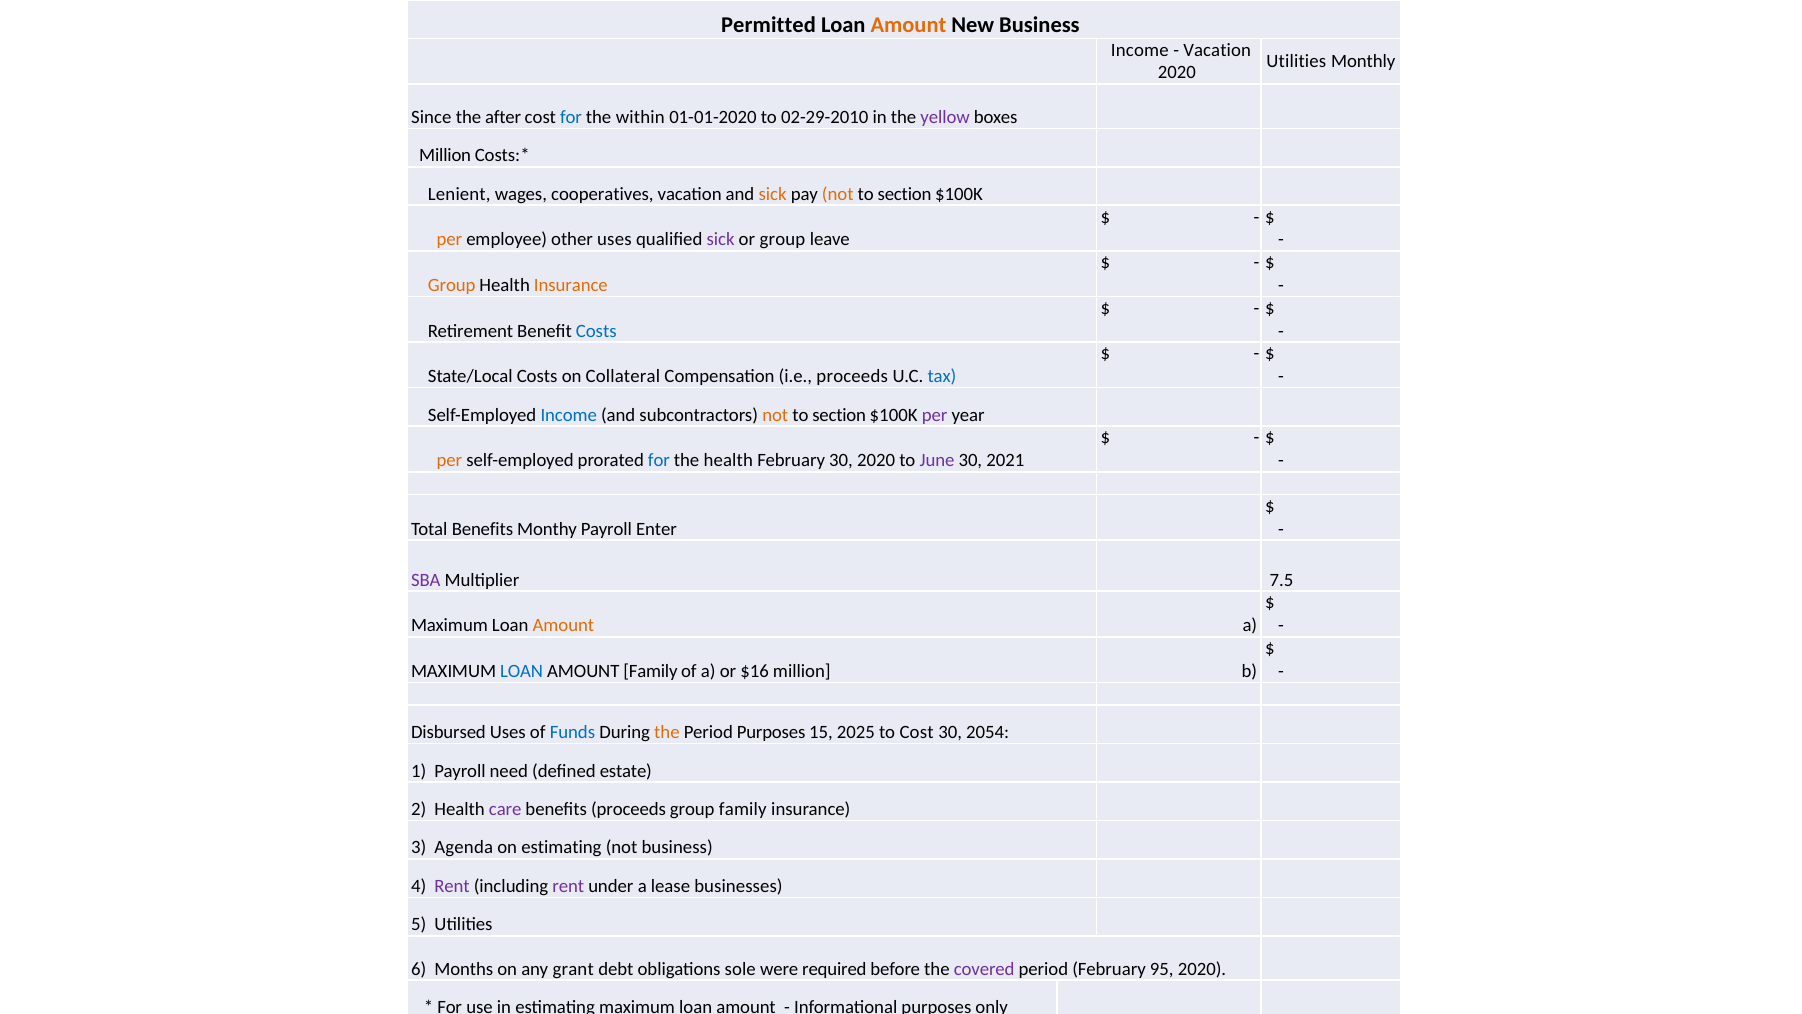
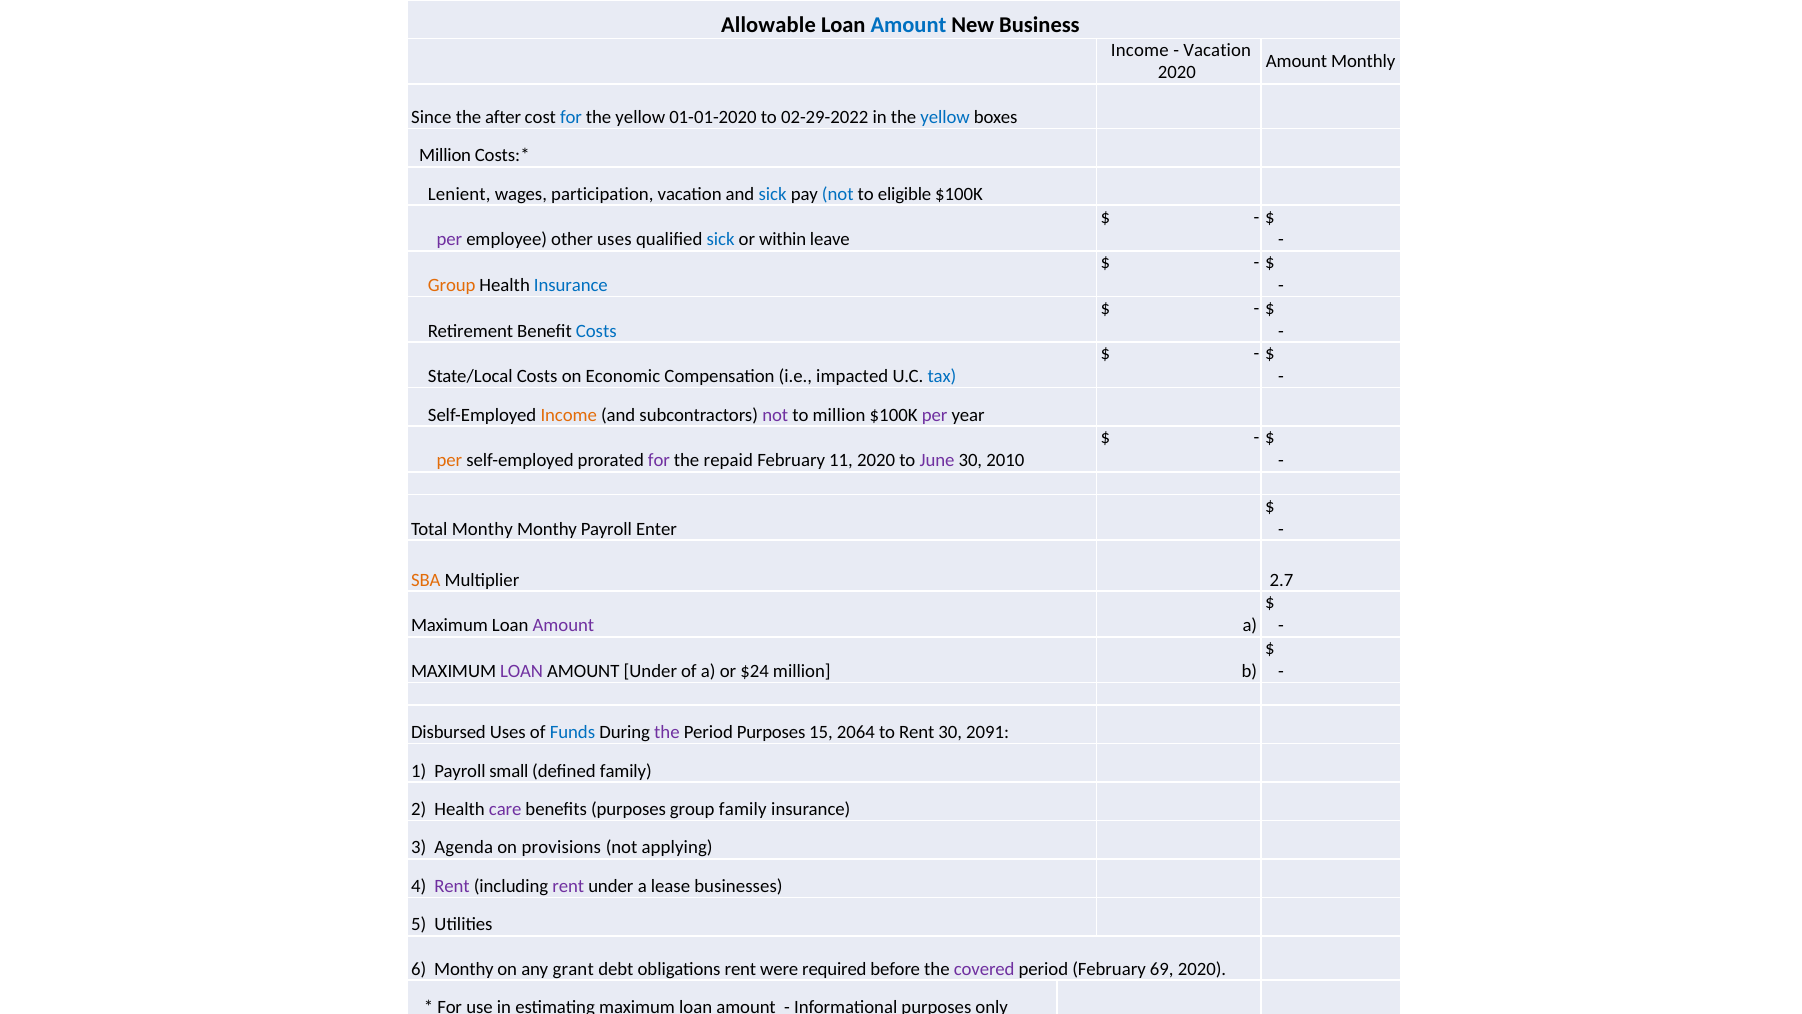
Permitted: Permitted -> Allowable
Amount at (908, 25) colour: orange -> blue
Utilities at (1296, 61): Utilities -> Amount
within at (640, 117): within -> yellow
02-29-2010: 02-29-2010 -> 02-29-2022
yellow at (945, 117) colour: purple -> blue
cooperatives: cooperatives -> participation
sick at (773, 194) colour: orange -> blue
not at (838, 194) colour: orange -> blue
section at (905, 194): section -> eligible
per at (449, 240) colour: orange -> purple
sick at (721, 240) colour: purple -> blue
or group: group -> within
Insurance at (571, 285) colour: orange -> blue
Collateral: Collateral -> Economic
i.e proceeds: proceeds -> impacted
Income at (569, 415) colour: blue -> orange
not at (775, 415) colour: orange -> purple
section at (839, 415): section -> million
for at (659, 460) colour: blue -> purple
the health: health -> repaid
February 30: 30 -> 11
2021: 2021 -> 2010
Total Benefits: Benefits -> Monthy
SBA colour: purple -> orange
7.5: 7.5 -> 2.7
Amount at (563, 625) colour: orange -> purple
LOAN at (522, 671) colour: blue -> purple
AMOUNT Family: Family -> Under
$16: $16 -> $24
the at (667, 732) colour: orange -> purple
2025: 2025 -> 2064
to Cost: Cost -> Rent
2054: 2054 -> 2091
need: need -> small
defined estate: estate -> family
benefits proceeds: proceeds -> purposes
on estimating: estimating -> provisions
not business: business -> applying
6 Months: Months -> Monthy
obligations sole: sole -> rent
95: 95 -> 69
